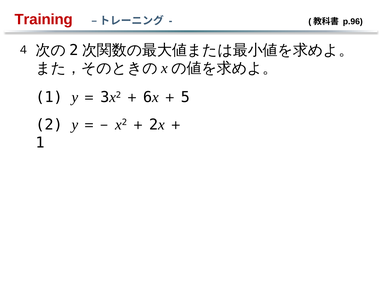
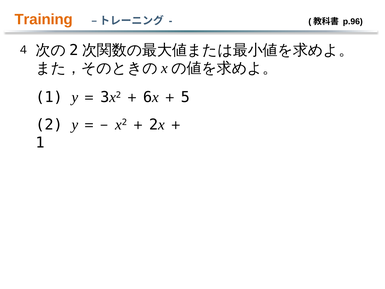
Training colour: red -> orange
